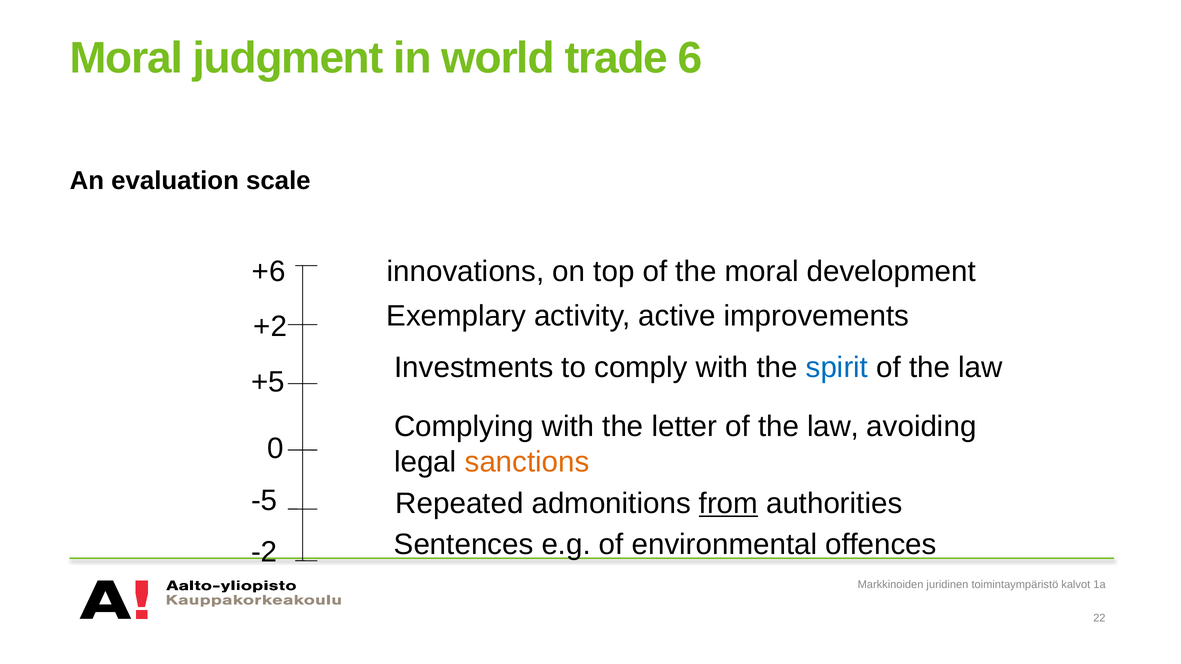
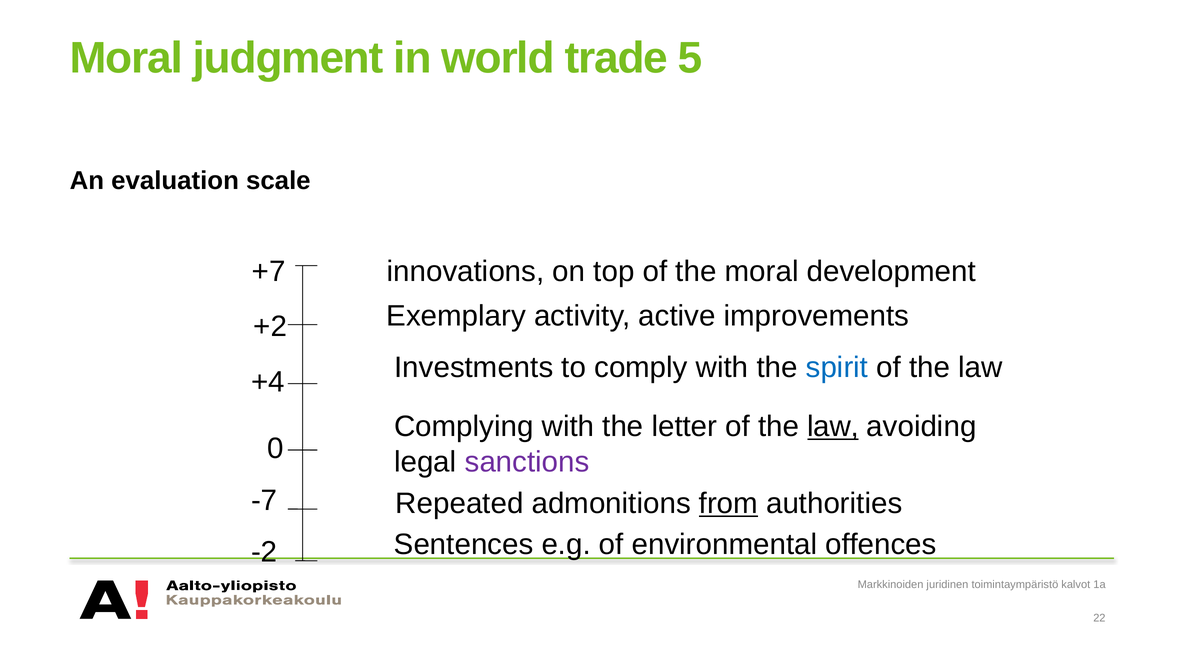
6: 6 -> 5
+6: +6 -> +7
+5: +5 -> +4
law at (833, 427) underline: none -> present
sanctions colour: orange -> purple
-5: -5 -> -7
